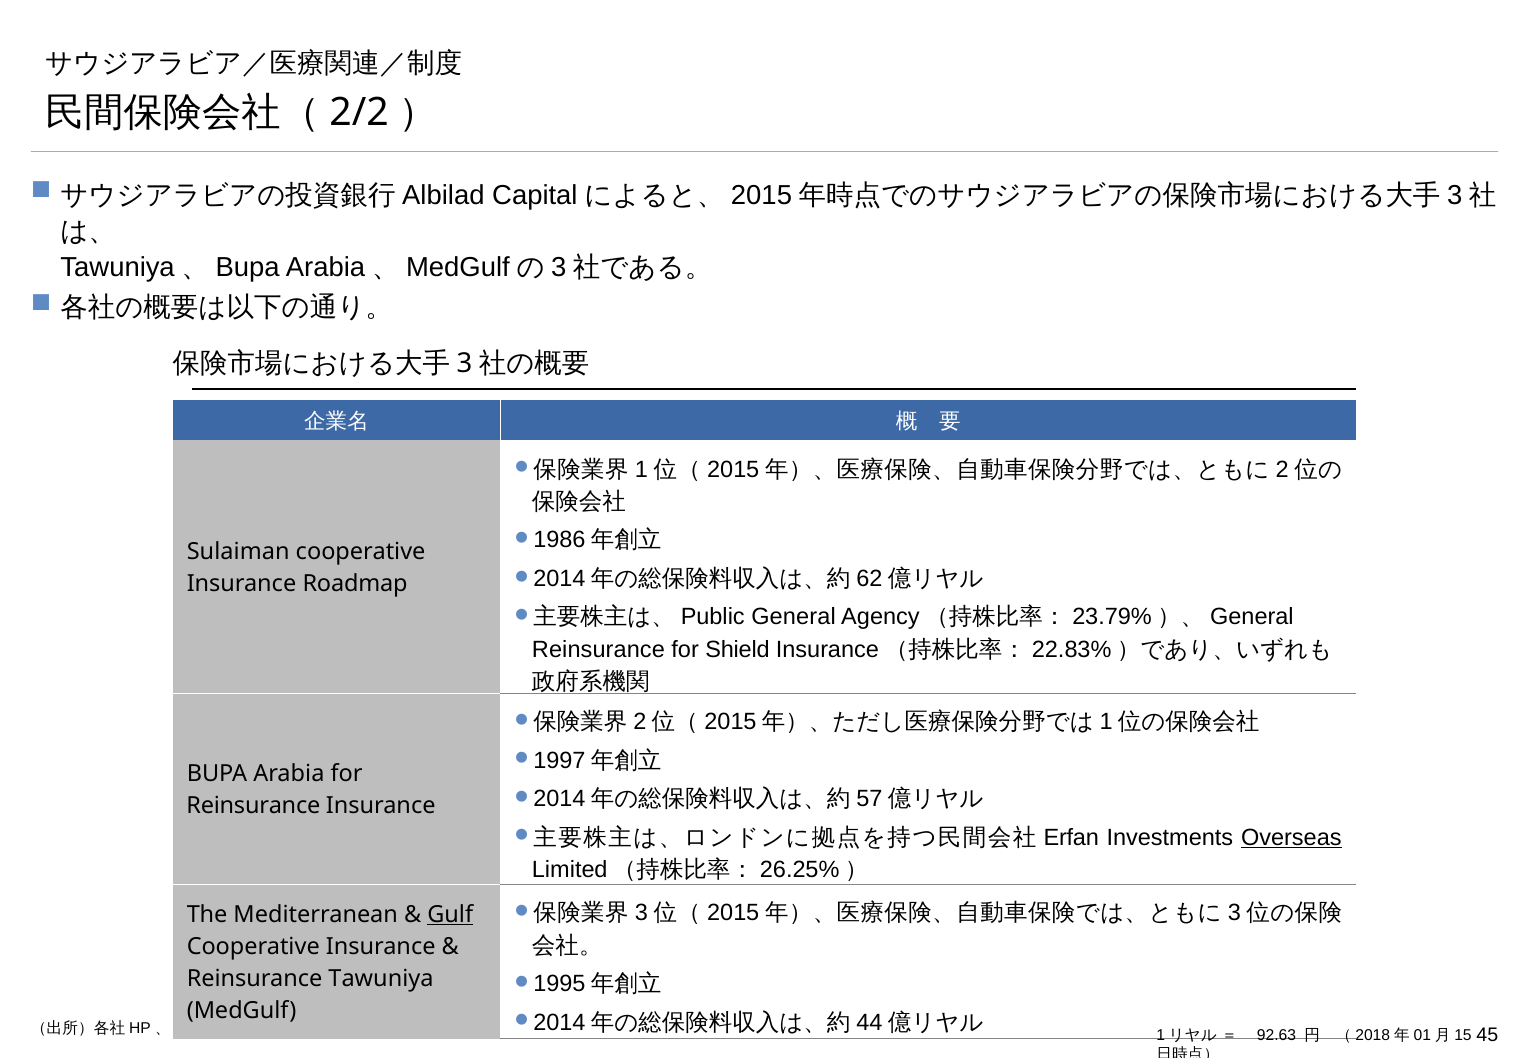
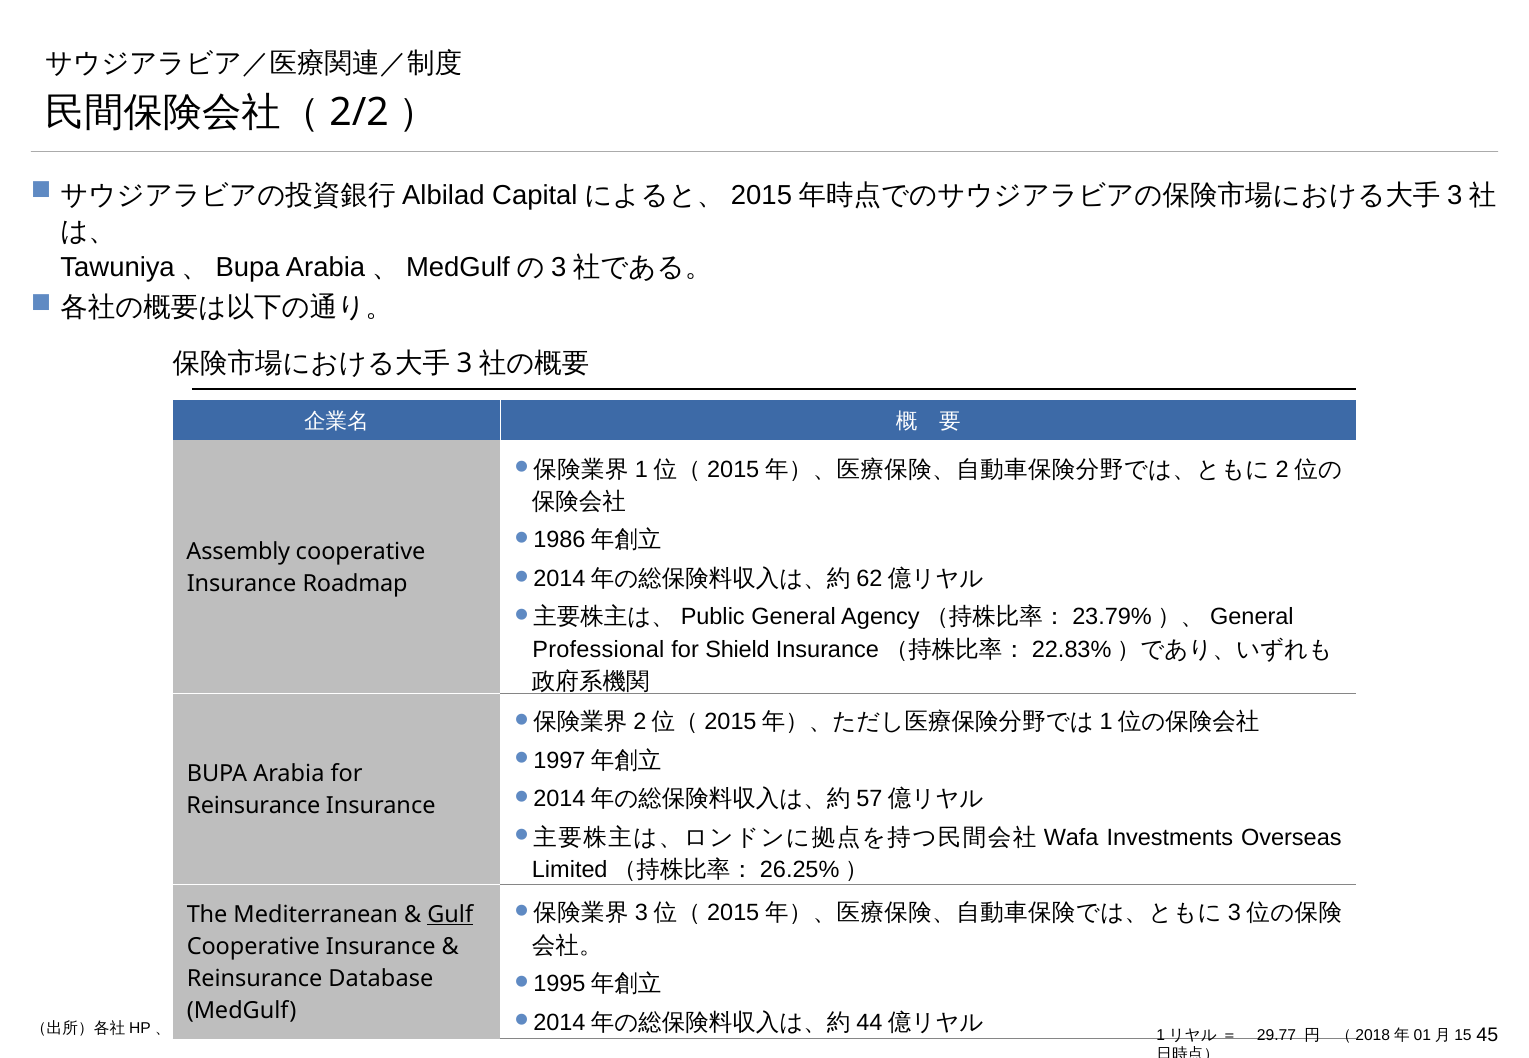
Sulaiman: Sulaiman -> Assembly
Reinsurance at (598, 650): Reinsurance -> Professional
Erfan: Erfan -> Wafa
Overseas underline: present -> none
Tawuniya: Tawuniya -> Database
92.63: 92.63 -> 29.77
